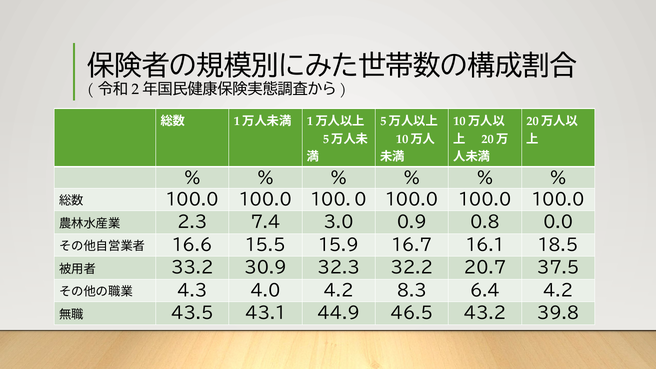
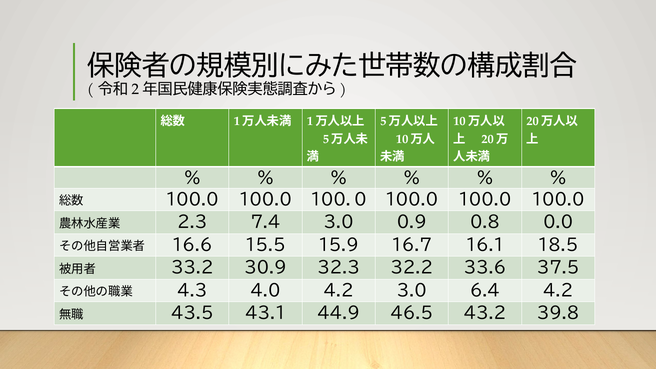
20.7: 20.7 -> 33.6
4.2 8.3: 8.3 -> 3.0
